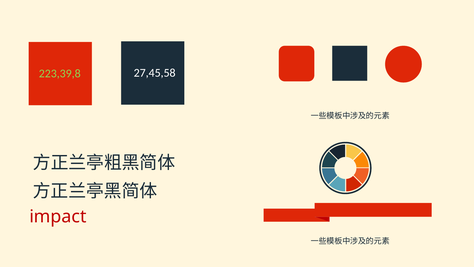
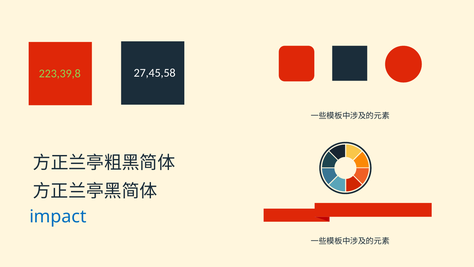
impact colour: red -> blue
